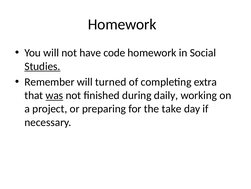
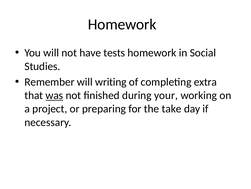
code: code -> tests
Studies underline: present -> none
turned: turned -> writing
daily: daily -> your
